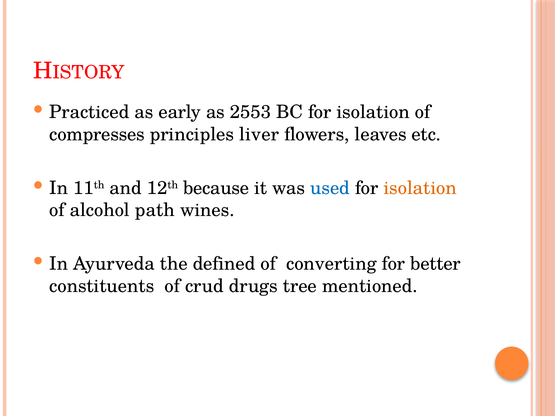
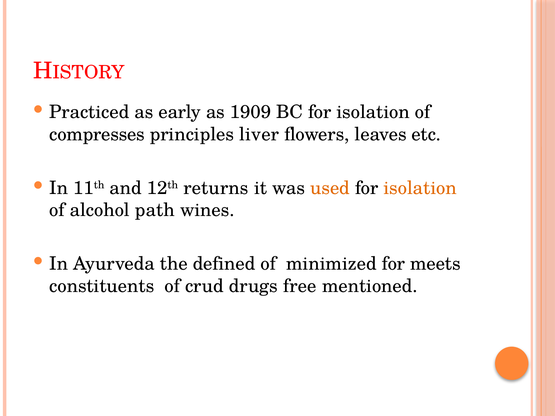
2553: 2553 -> 1909
because: because -> returns
used colour: blue -> orange
converting: converting -> minimized
better: better -> meets
tree: tree -> free
